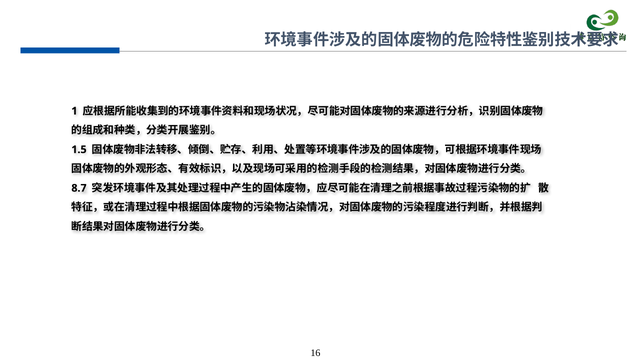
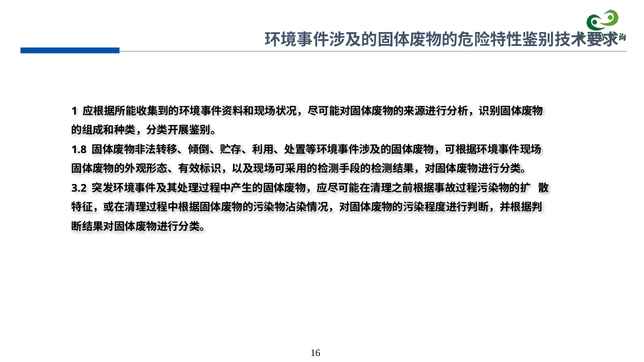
1.5: 1.5 -> 1.8
8.7: 8.7 -> 3.2
